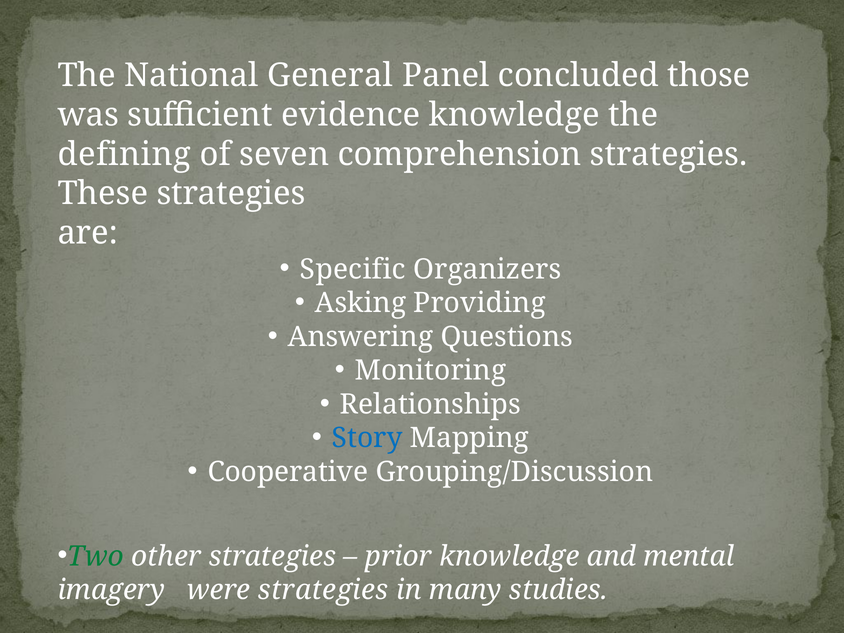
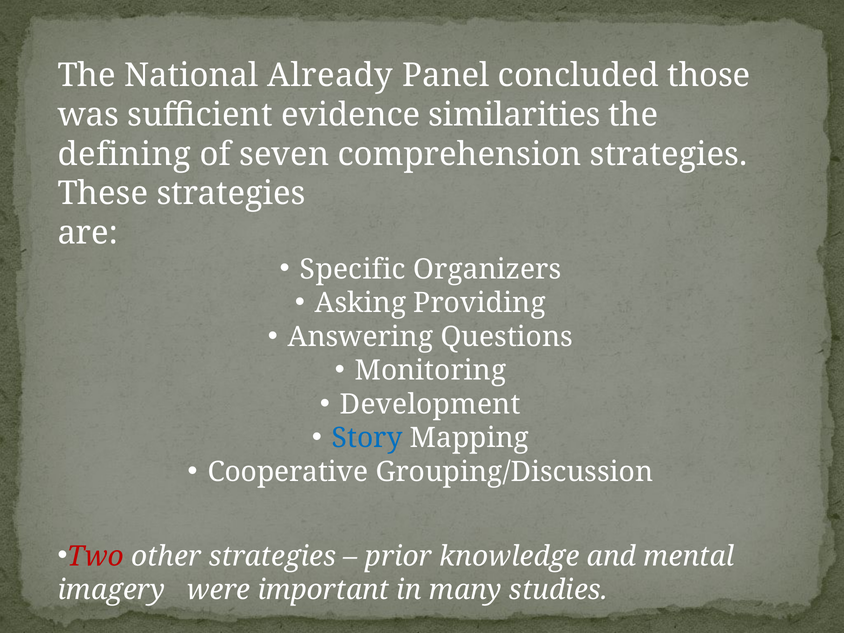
General: General -> Already
evidence knowledge: knowledge -> similarities
Relationships: Relationships -> Development
Two colour: green -> red
were strategies: strategies -> important
